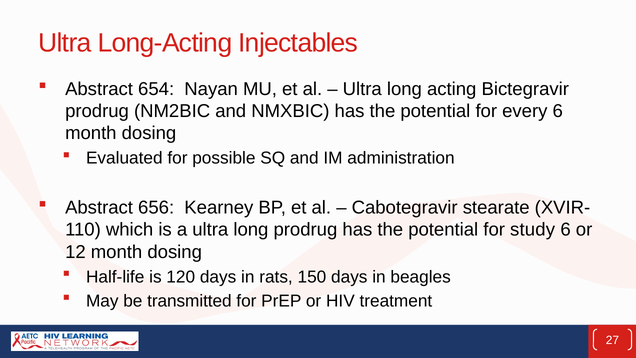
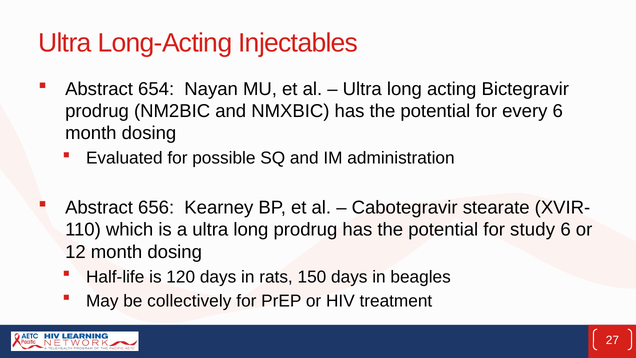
transmitted: transmitted -> collectively
